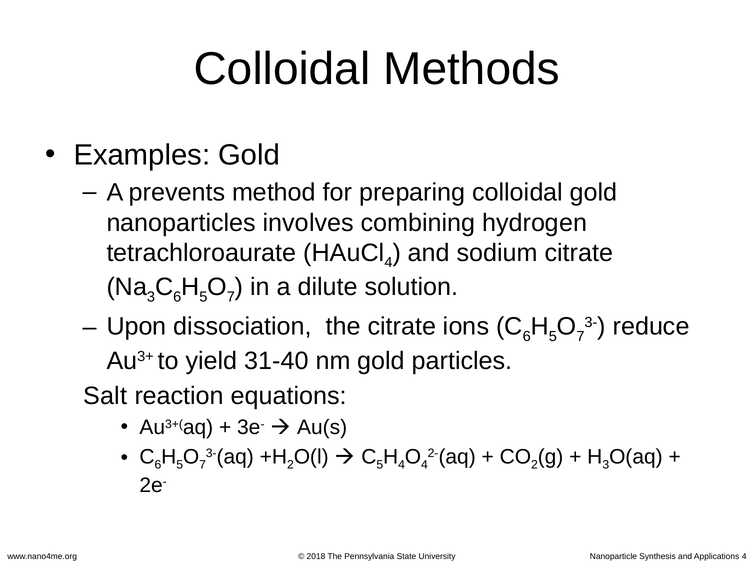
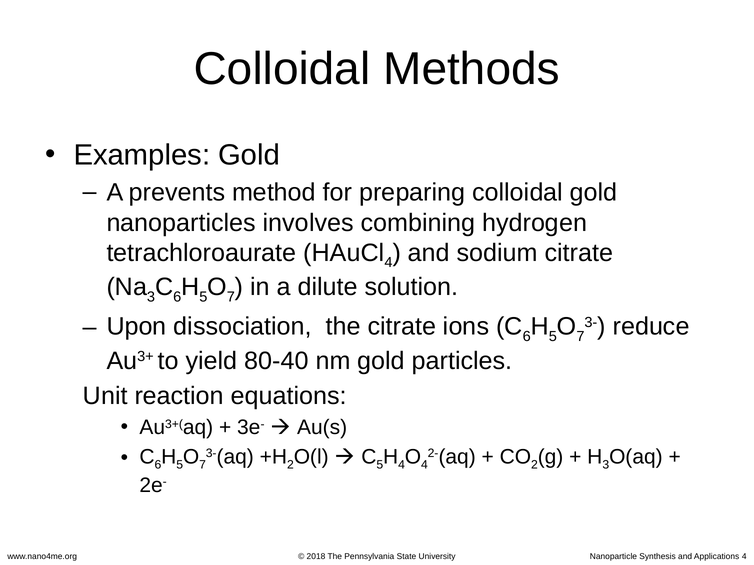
31-40: 31-40 -> 80-40
Salt: Salt -> Unit
